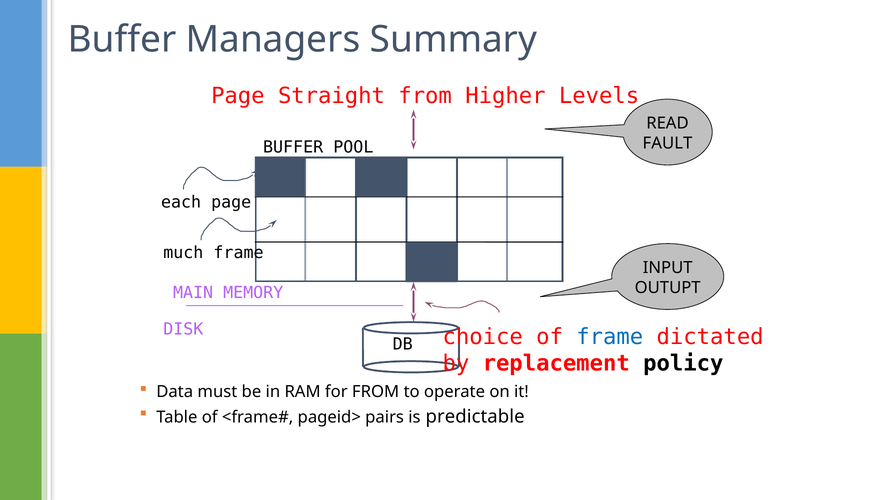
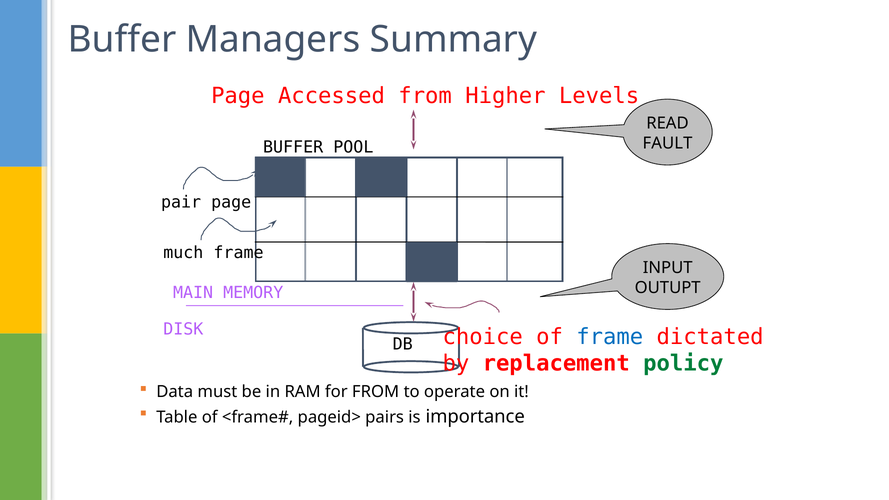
Straight: Straight -> Accessed
each: each -> pair
policy colour: black -> green
predictable: predictable -> importance
